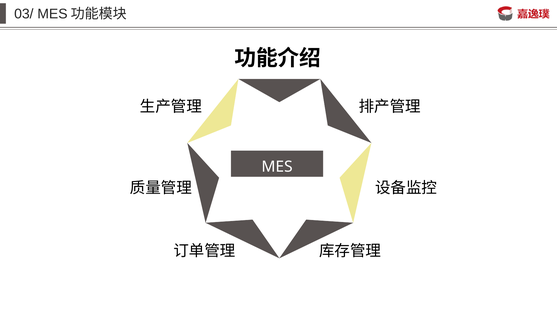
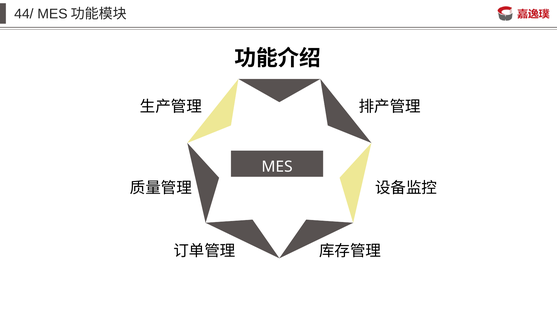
03/: 03/ -> 44/
